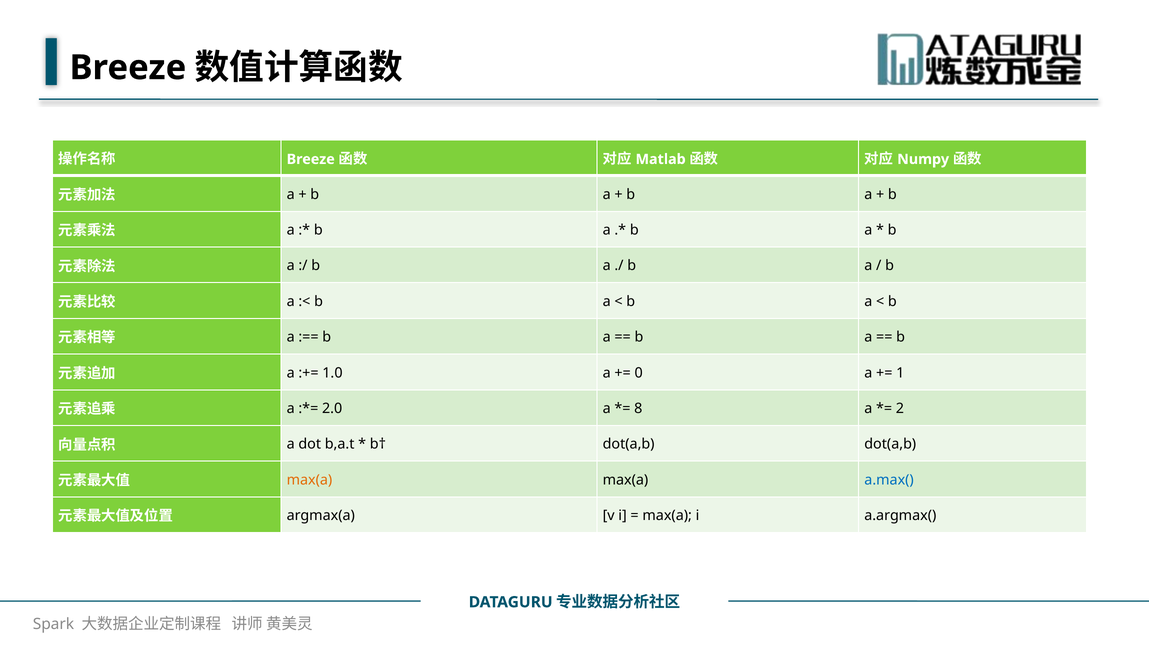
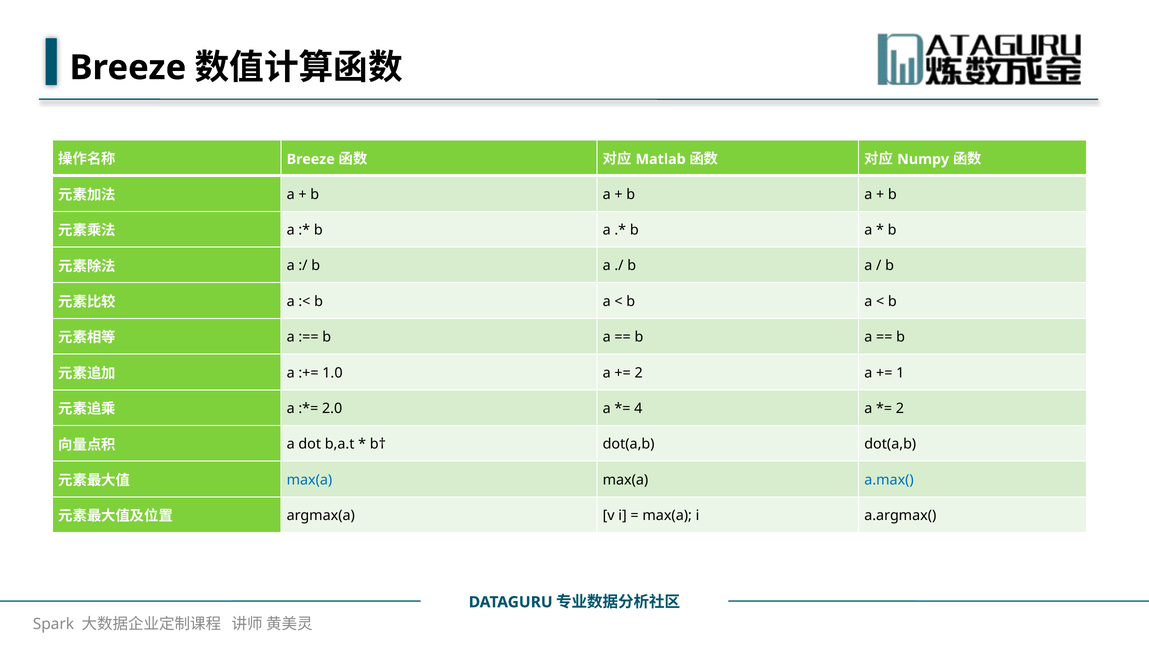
0 at (639, 373): 0 -> 2
8: 8 -> 4
max(a at (309, 480) colour: orange -> blue
